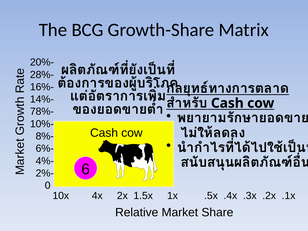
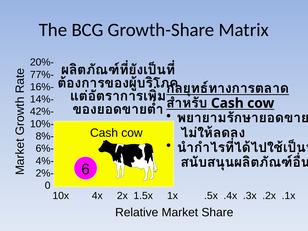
28%-: 28%- -> 77%-
78%-: 78%- -> 42%-
